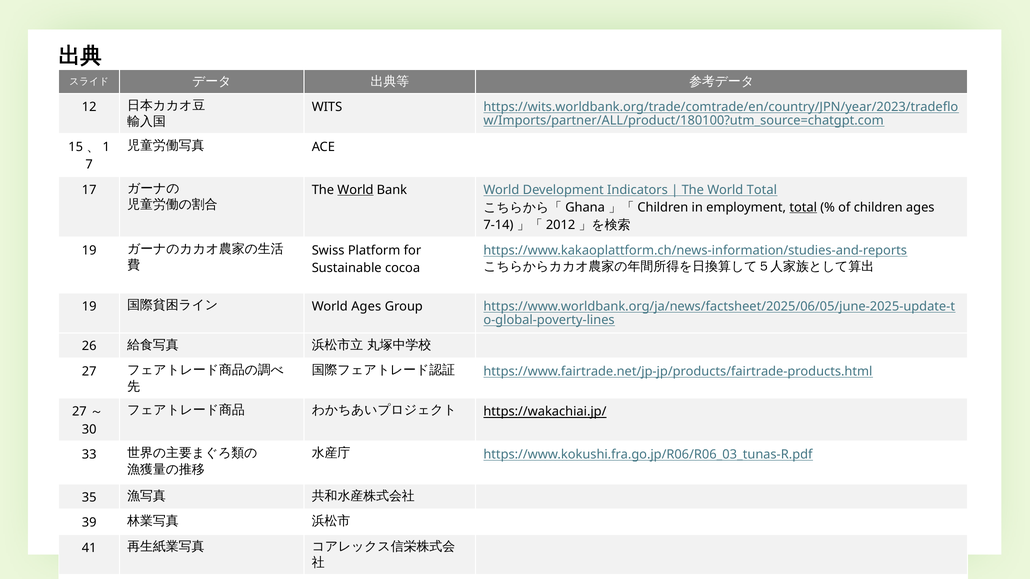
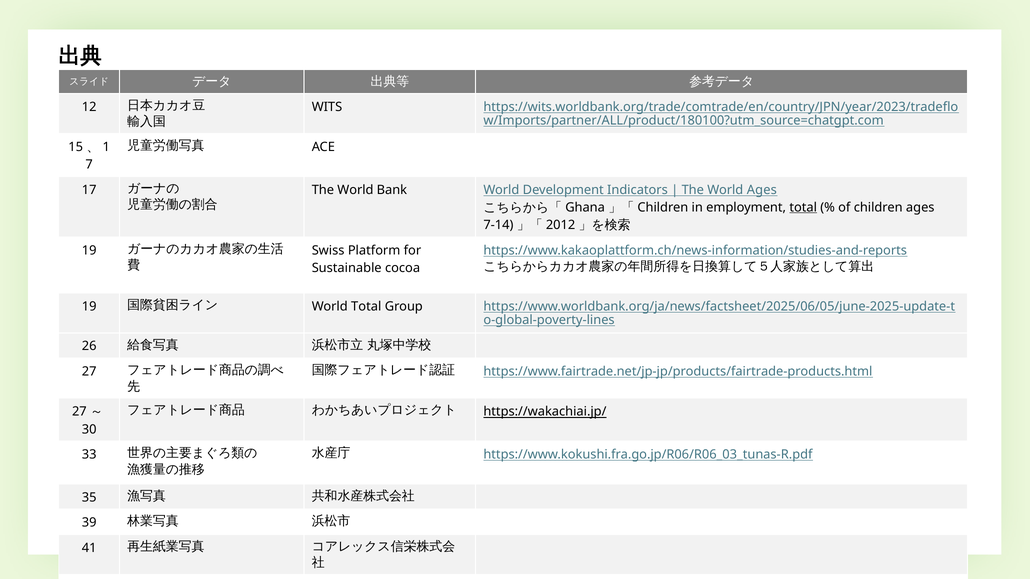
World at (355, 190) underline: present -> none
World Total: Total -> Ages
World Ages: Ages -> Total
